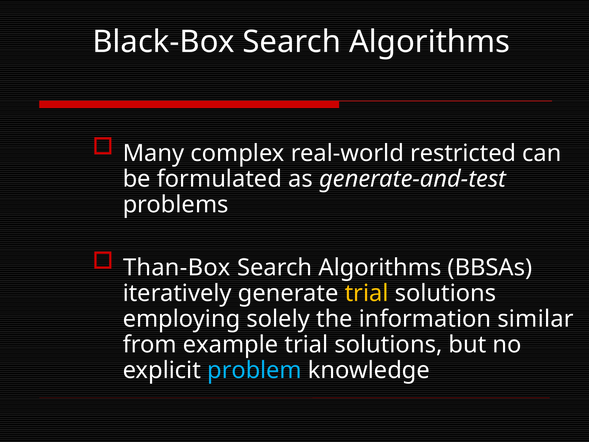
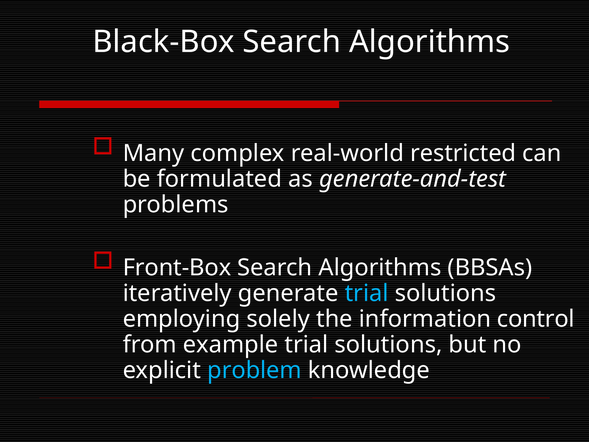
Than-Box: Than-Box -> Front-Box
trial at (367, 293) colour: yellow -> light blue
similar: similar -> control
